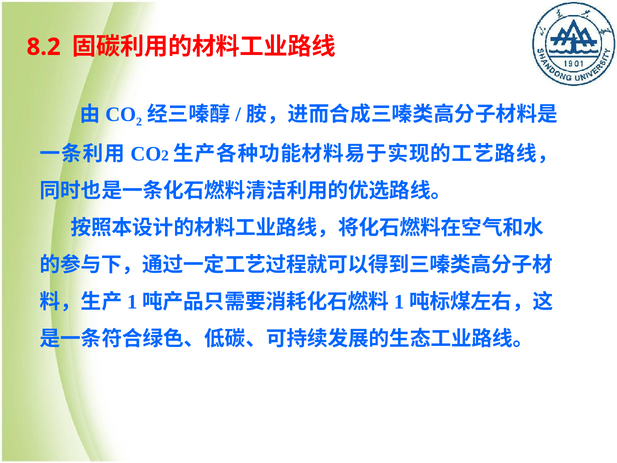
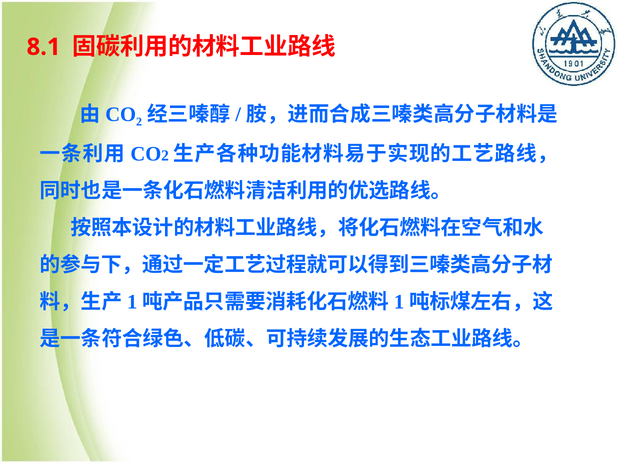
8.2: 8.2 -> 8.1
